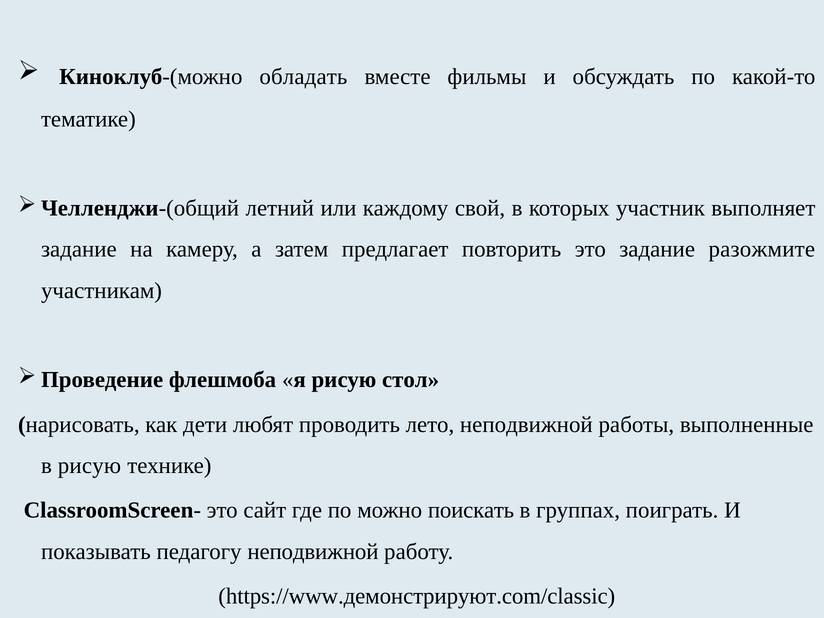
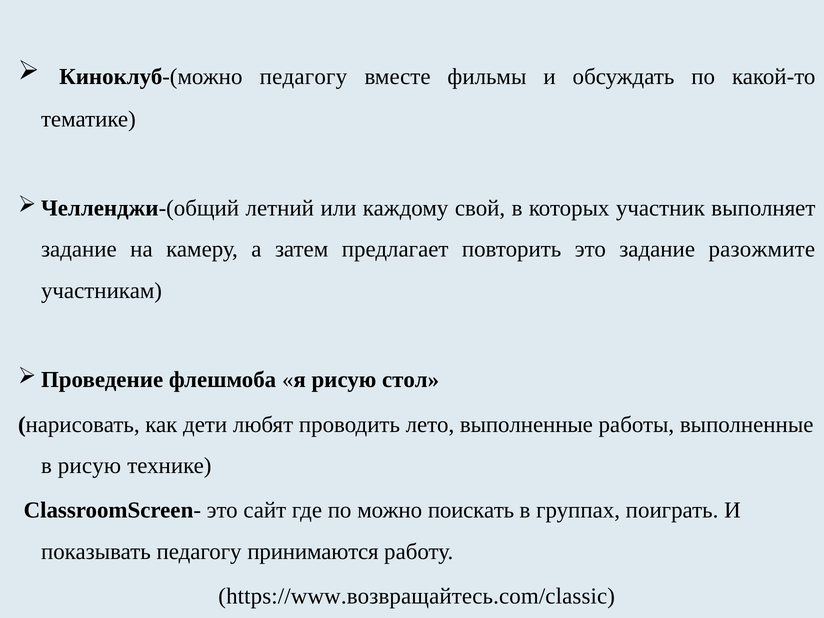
Киноклуб-(можно обладать: обладать -> педагогу
лето неподвижной: неподвижной -> выполненные
педагогу неподвижной: неподвижной -> принимаются
https://www.демонстрируют.com/classic: https://www.демонстрируют.com/classic -> https://www.возвращайтесь.com/classic
